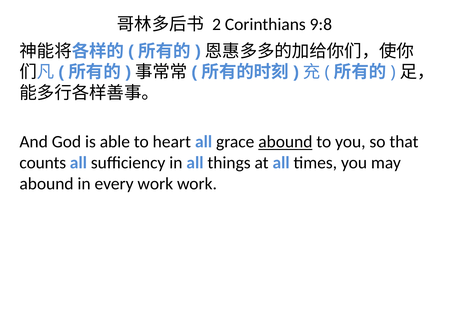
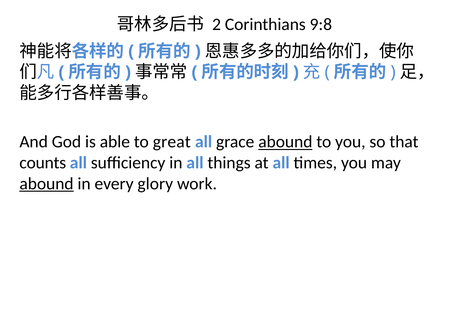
heart: heart -> great
abound at (47, 184) underline: none -> present
every work: work -> glory
